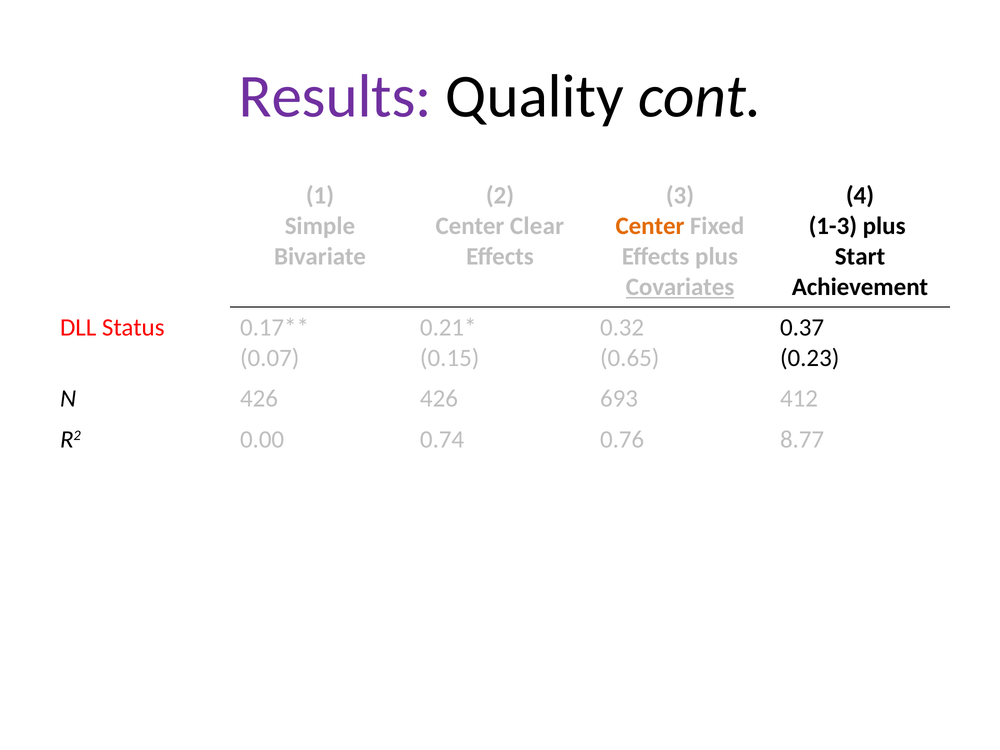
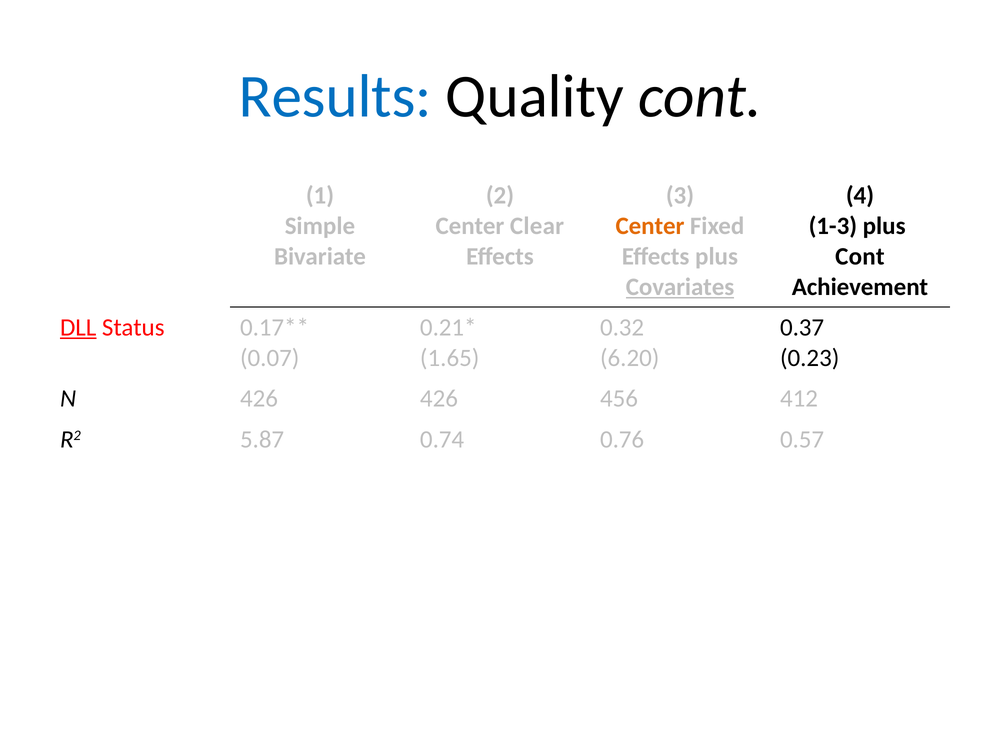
Results colour: purple -> blue
Start at (860, 257): Start -> Cont
DLL underline: none -> present
0.15: 0.15 -> 1.65
0.65: 0.65 -> 6.20
693: 693 -> 456
0.00: 0.00 -> 5.87
8.77: 8.77 -> 0.57
